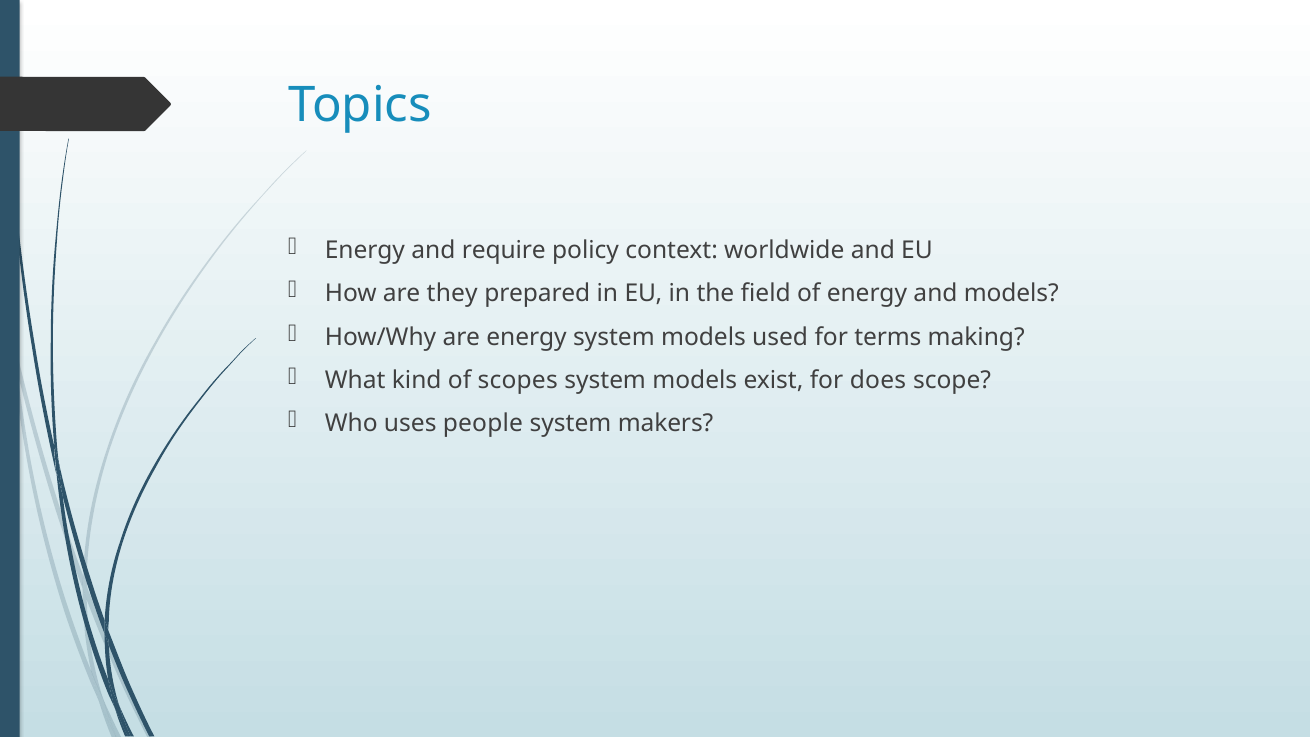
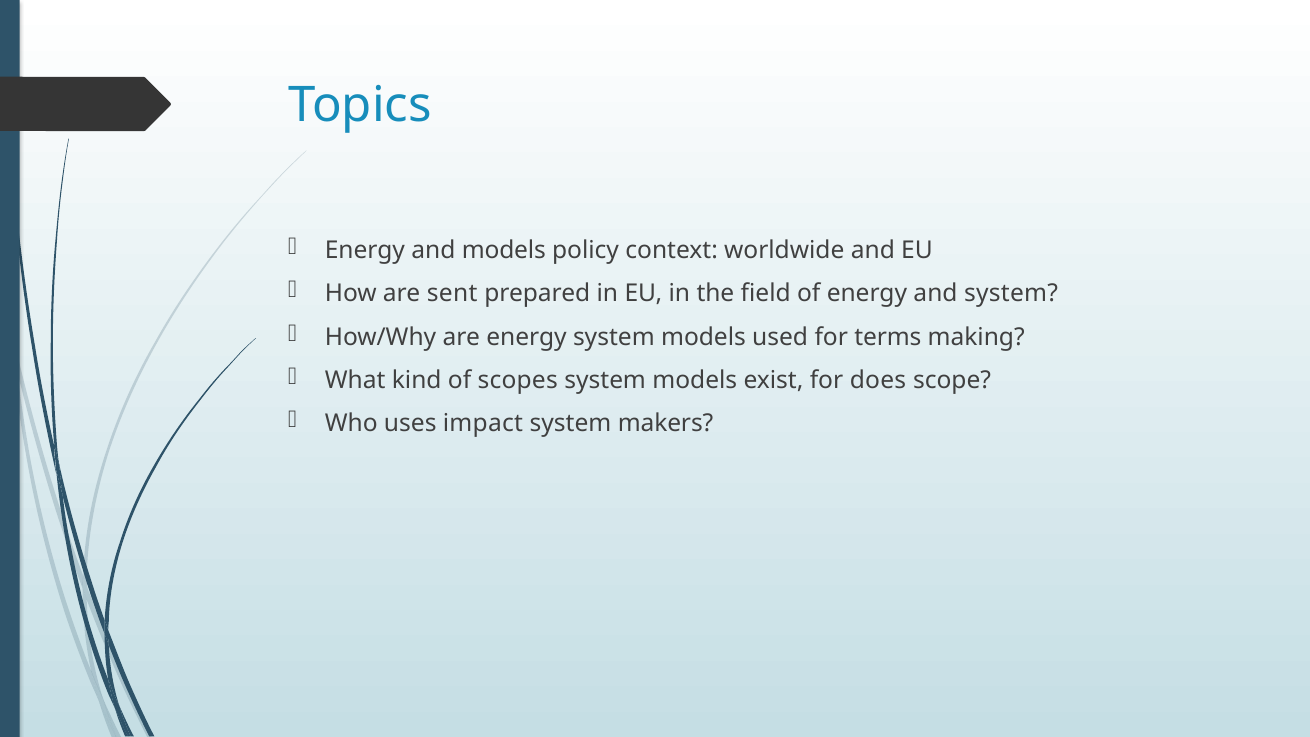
and require: require -> models
they: they -> sent
and models: models -> system
people: people -> impact
